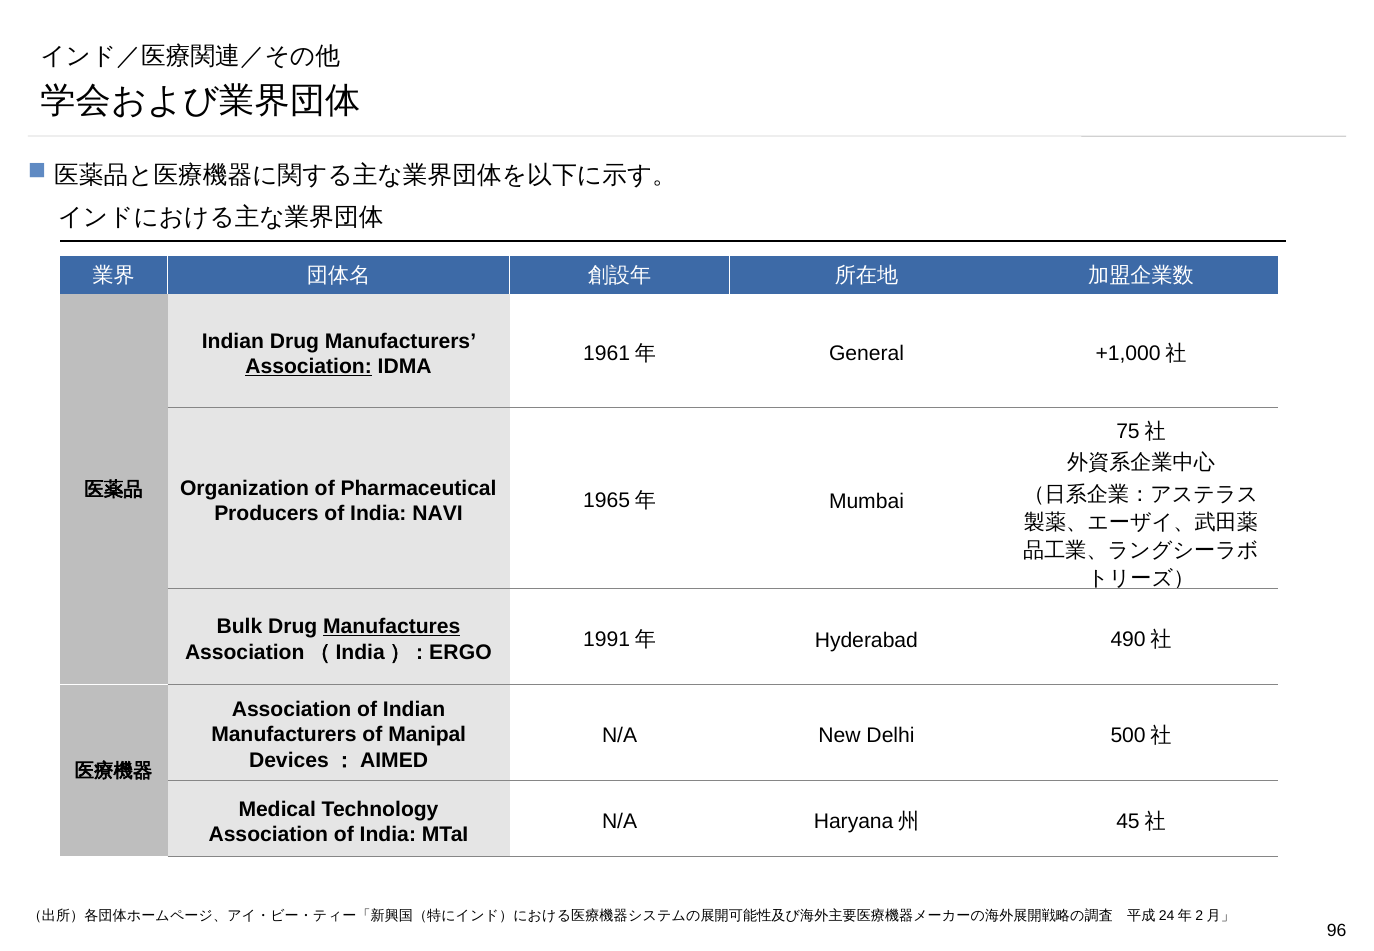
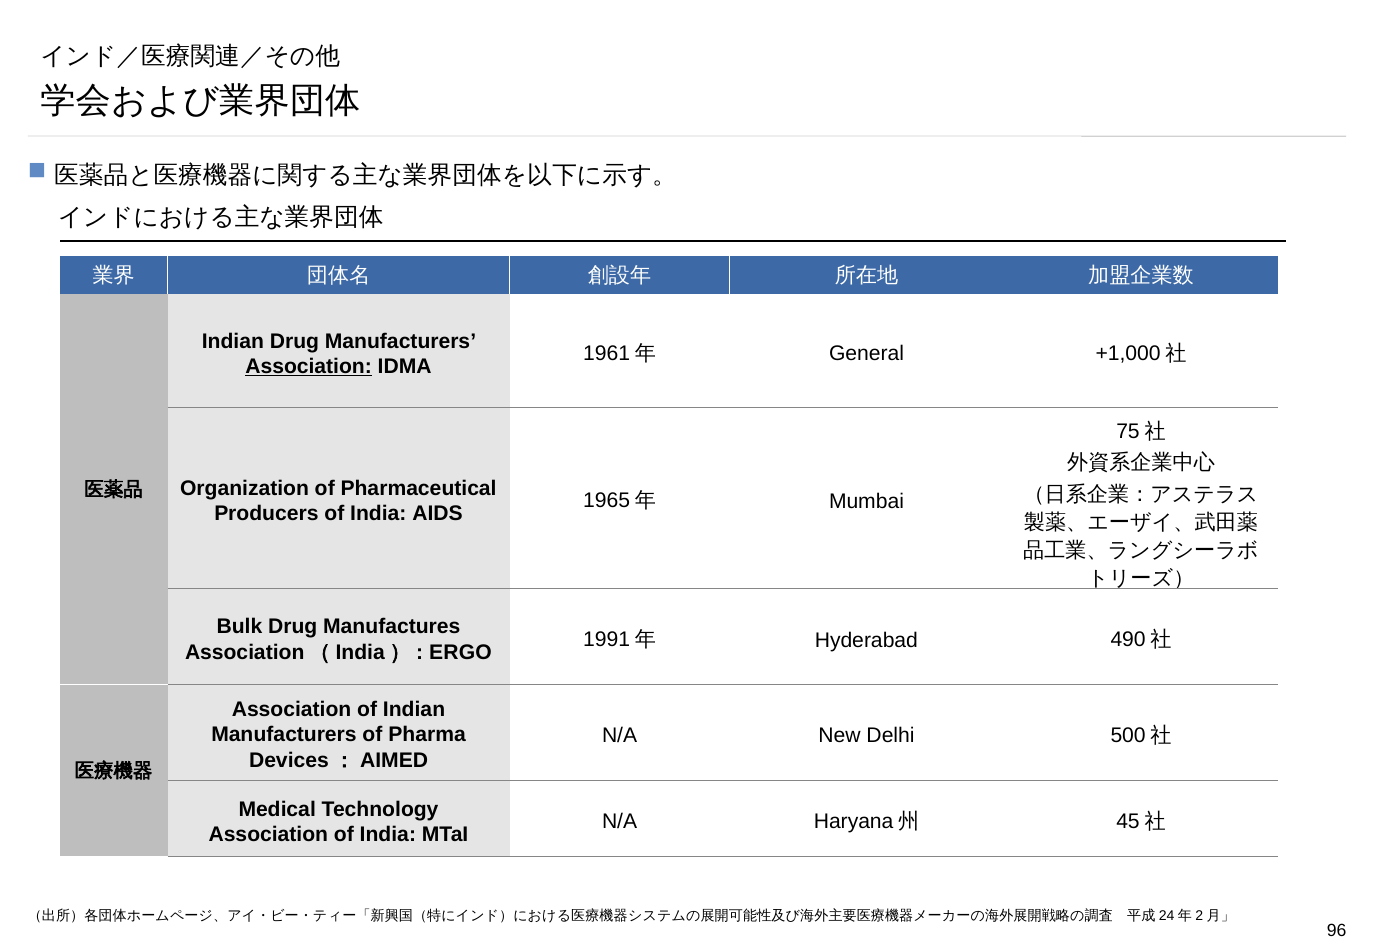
NAVI: NAVI -> AIDS
Manufactures underline: present -> none
Manipal: Manipal -> Pharma
